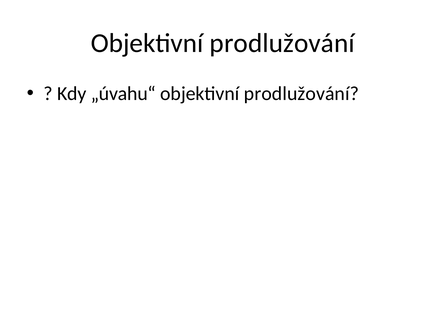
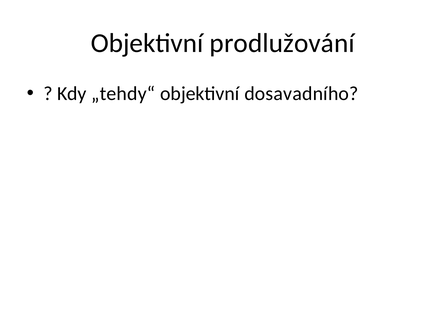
„úvahu“: „úvahu“ -> „tehdy“
prodlužování at (301, 94): prodlužování -> dosavadního
